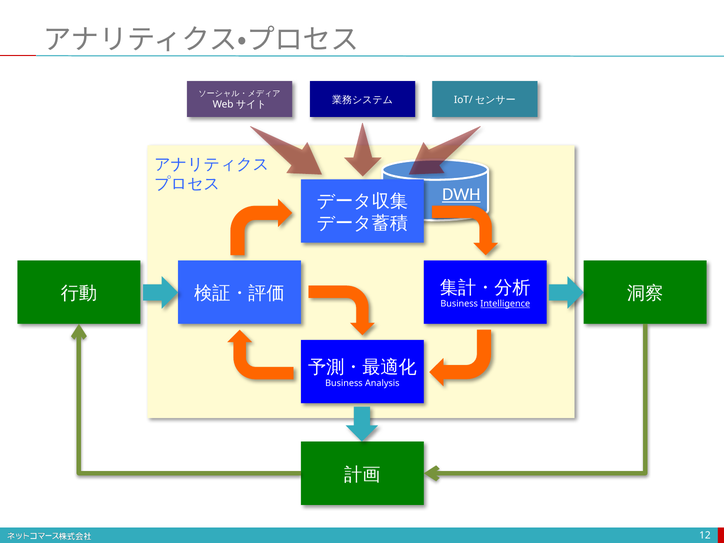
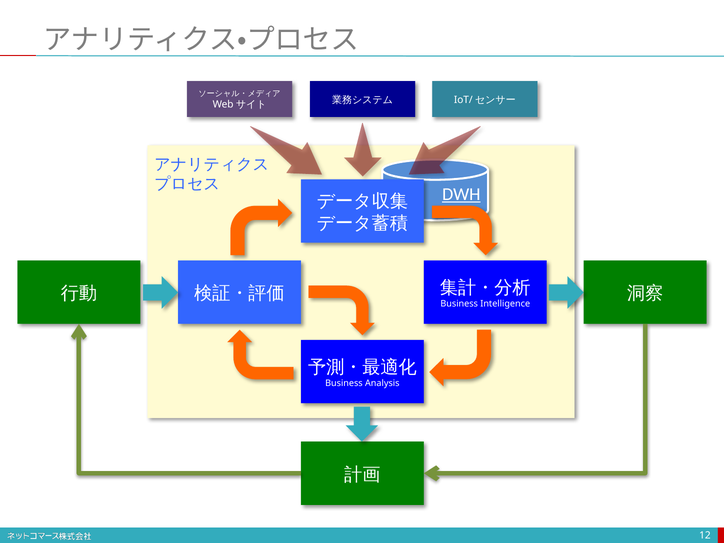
Intelligence underline: present -> none
